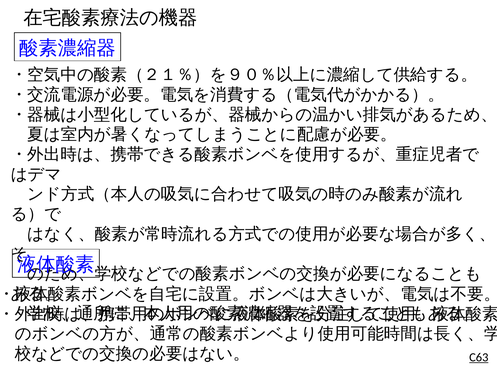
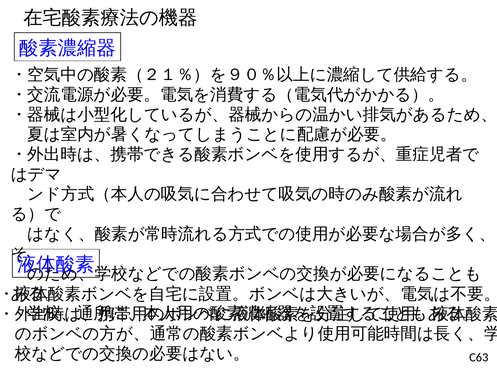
C63 underline: present -> none
